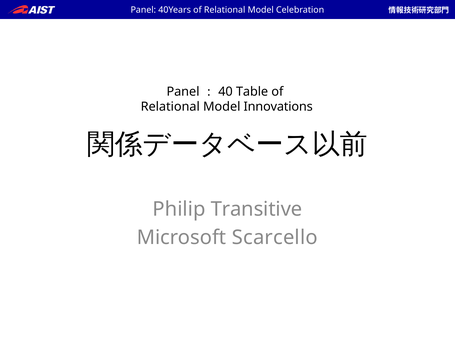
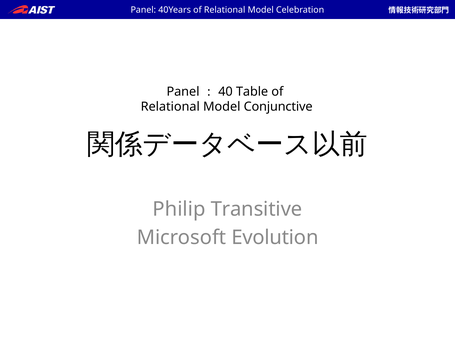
Innovations: Innovations -> Conjunctive
Scarcello: Scarcello -> Evolution
